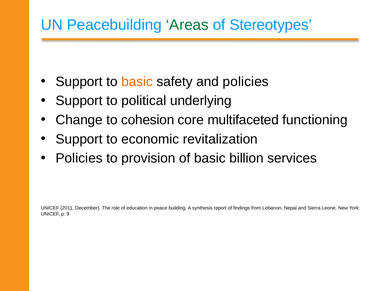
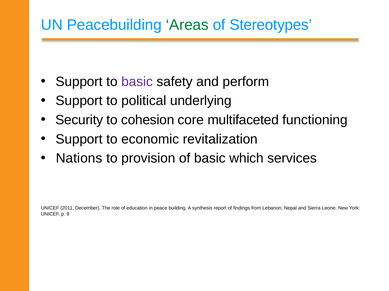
basic at (137, 82) colour: orange -> purple
and policies: policies -> perform
Change: Change -> Security
Policies at (79, 159): Policies -> Nations
billion: billion -> which
